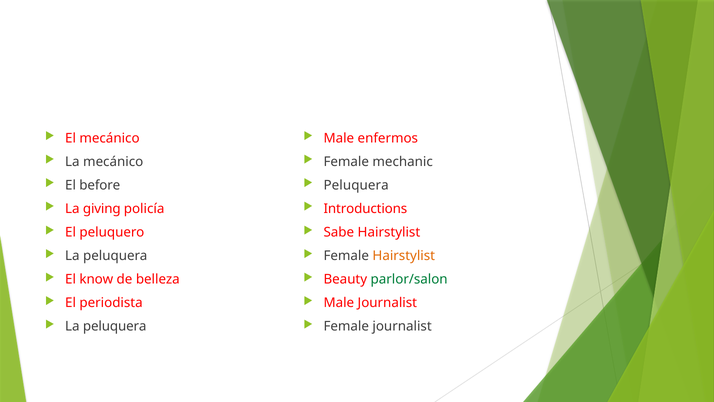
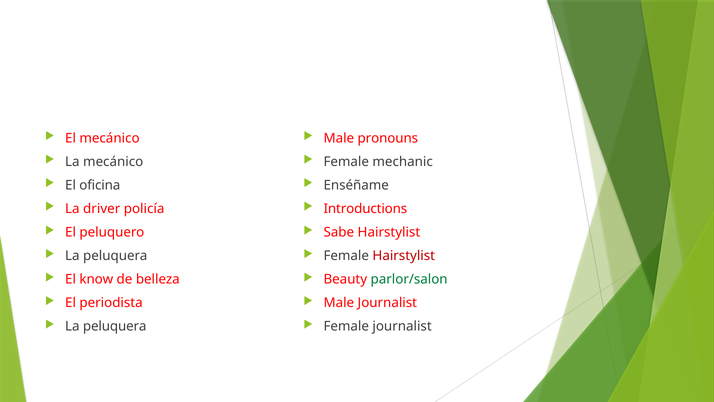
enfermos: enfermos -> pronouns
before: before -> oficina
Peluquera at (356, 185): Peluquera -> Enséñame
giving: giving -> driver
Hairstylist at (404, 256) colour: orange -> red
